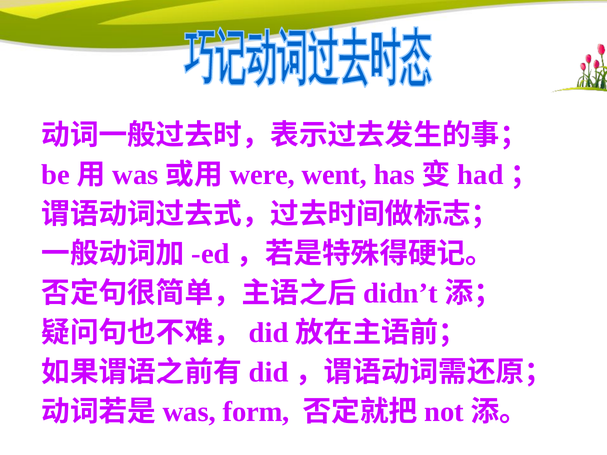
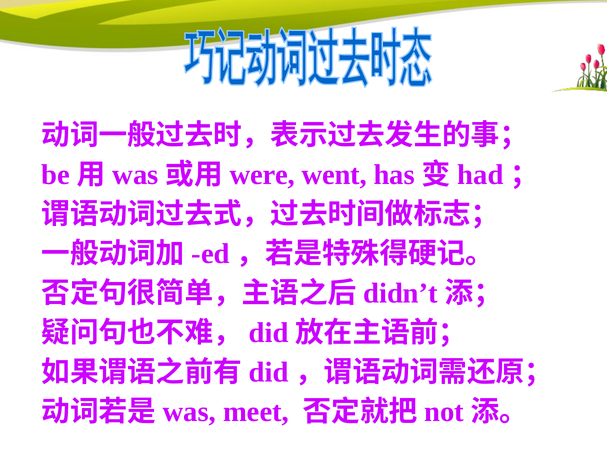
form: form -> meet
